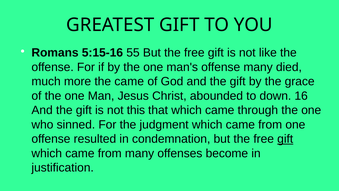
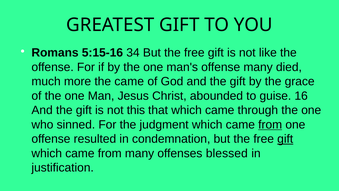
55: 55 -> 34
down: down -> guise
from at (270, 124) underline: none -> present
become: become -> blessed
